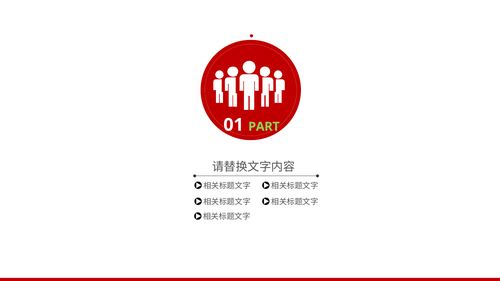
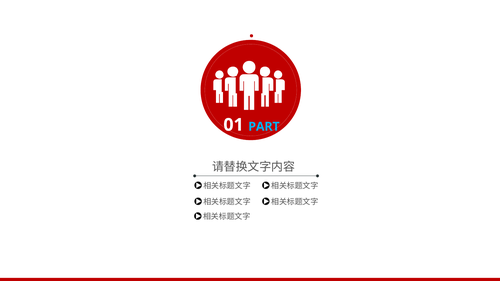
PART colour: light green -> light blue
